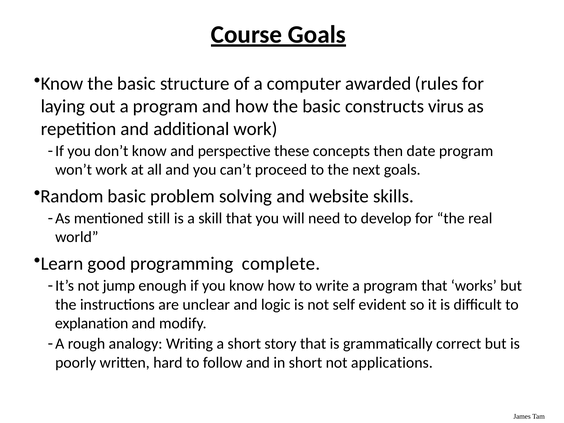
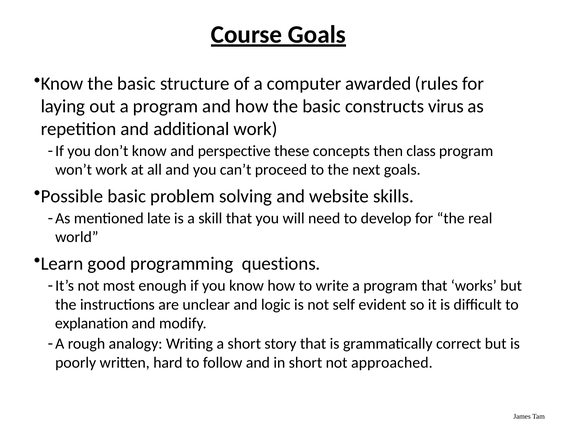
date: date -> class
Random: Random -> Possible
still: still -> late
complete: complete -> questions
jump: jump -> most
applications: applications -> approached
